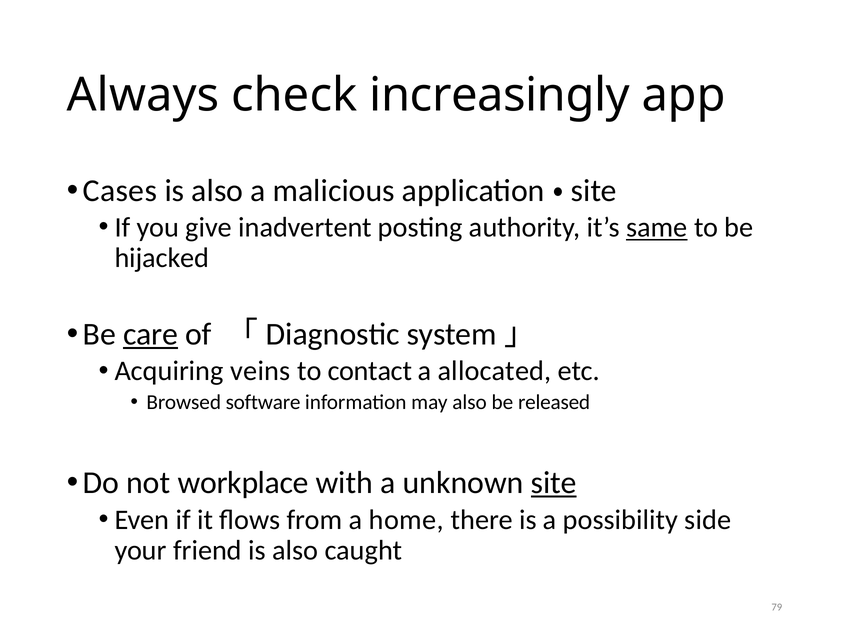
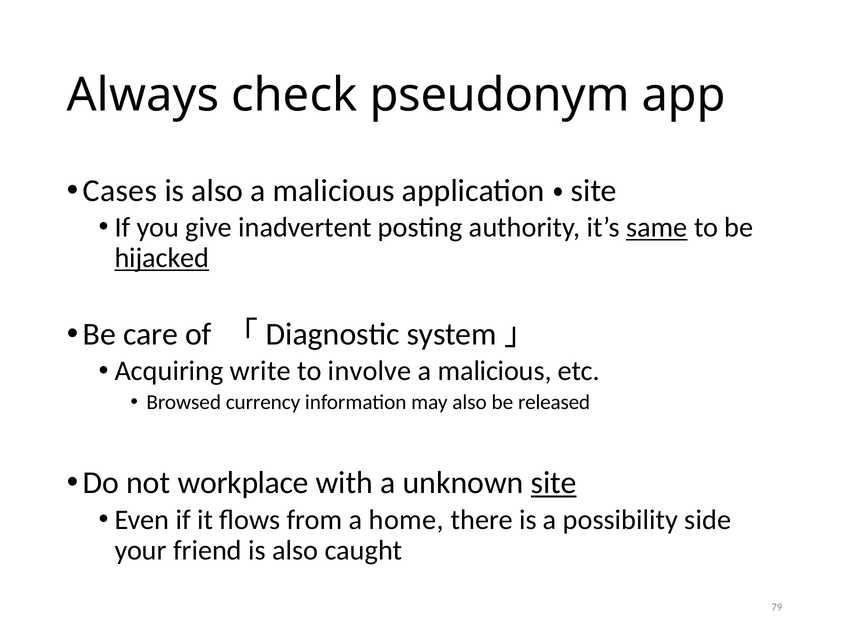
increasingly: increasingly -> pseudonym
hijacked underline: none -> present
care underline: present -> none
veins: veins -> write
contact: contact -> involve
allocated at (495, 371): allocated -> malicious
software: software -> currency
